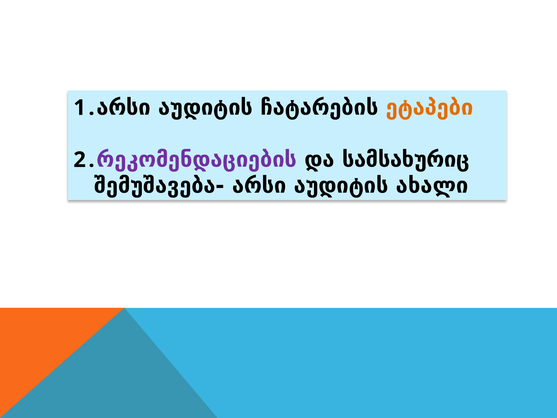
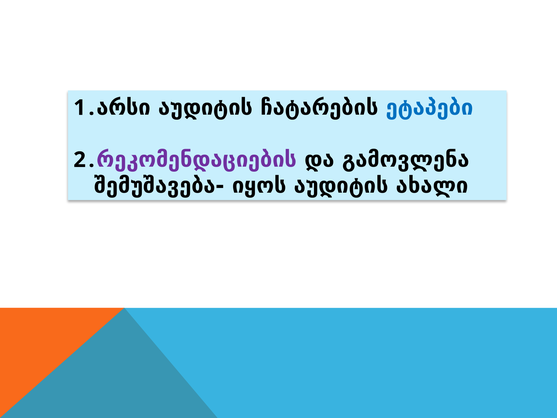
ეტაპები colour: orange -> blue
სამსახურიც: სამსახურიც -> გამოვლენა
შემუშავება- არსი: არსი -> იყოს
